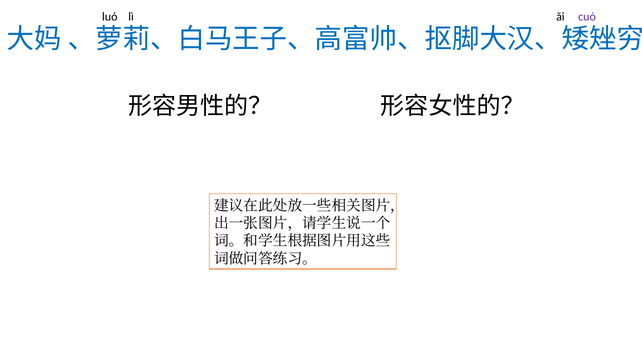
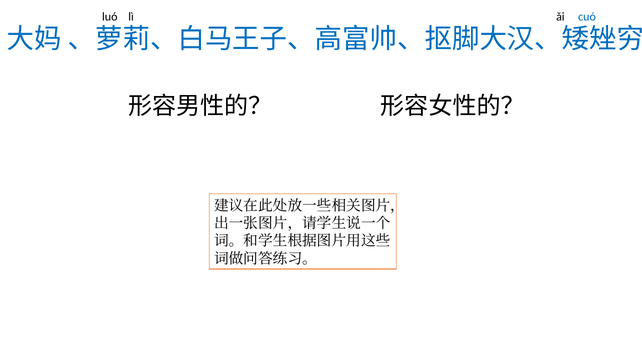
cuó colour: purple -> blue
